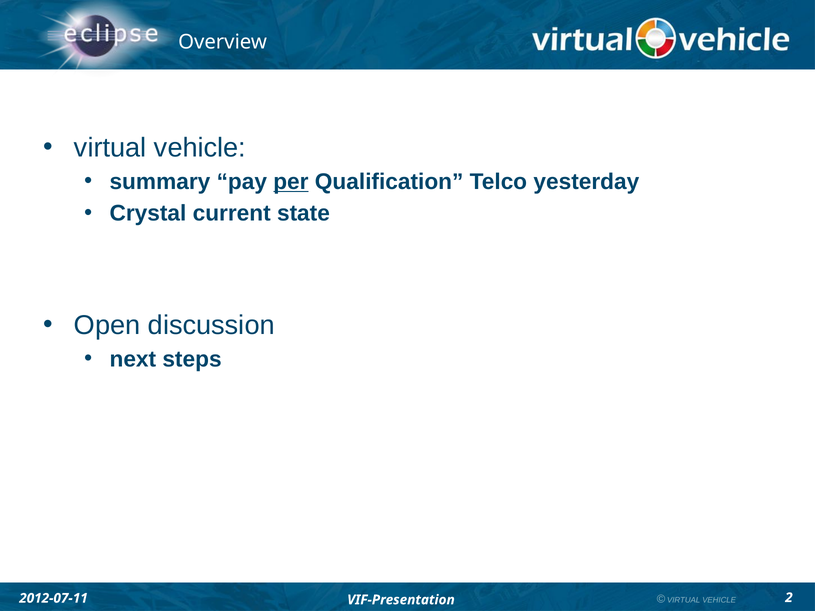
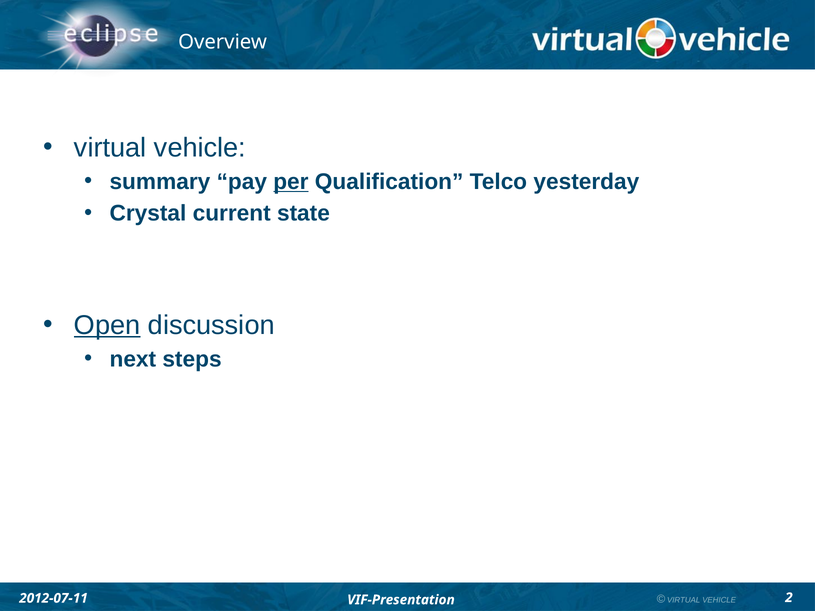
Open underline: none -> present
